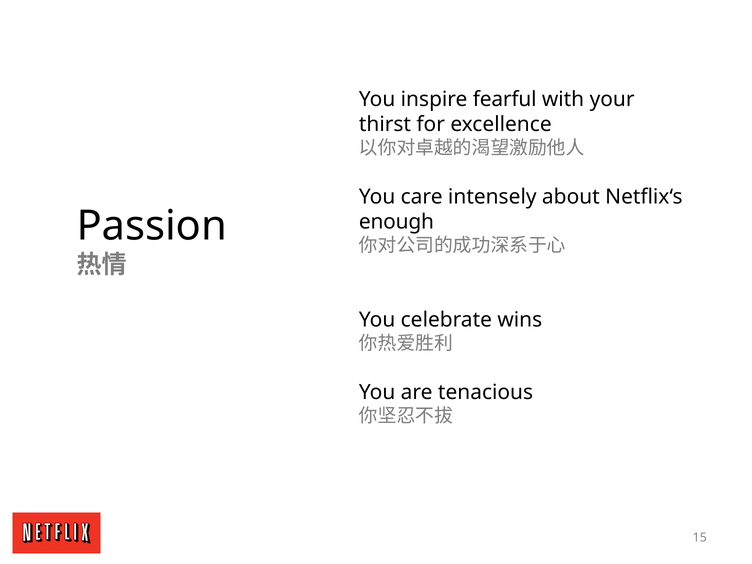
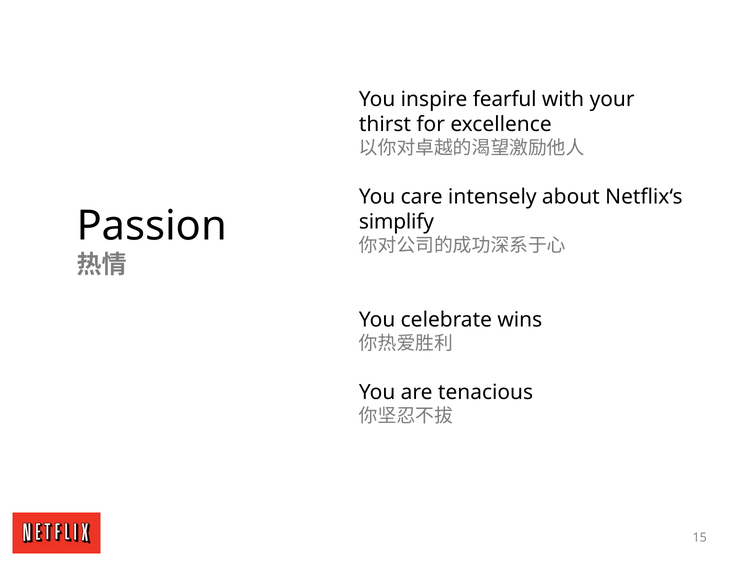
enough: enough -> simplify
